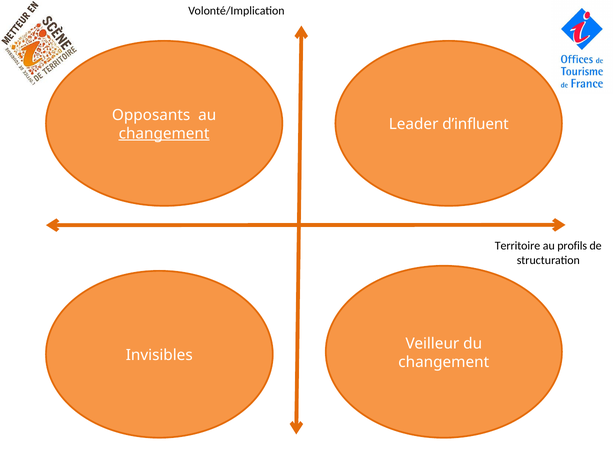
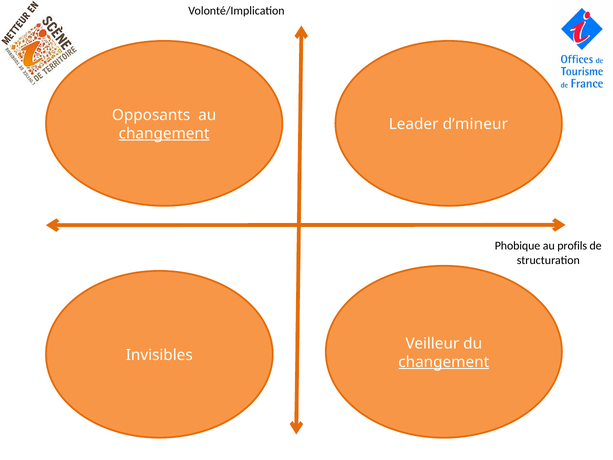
d’influent: d’influent -> d’mineur
Territoire: Territoire -> Phobique
changement at (444, 362) underline: none -> present
